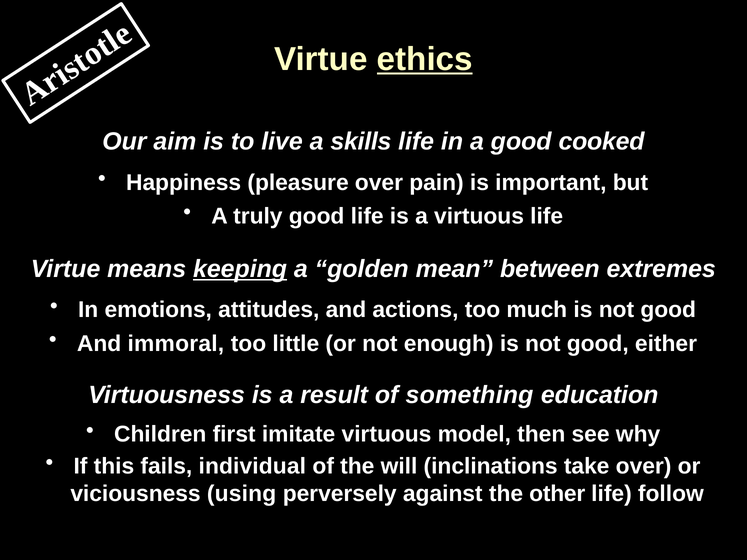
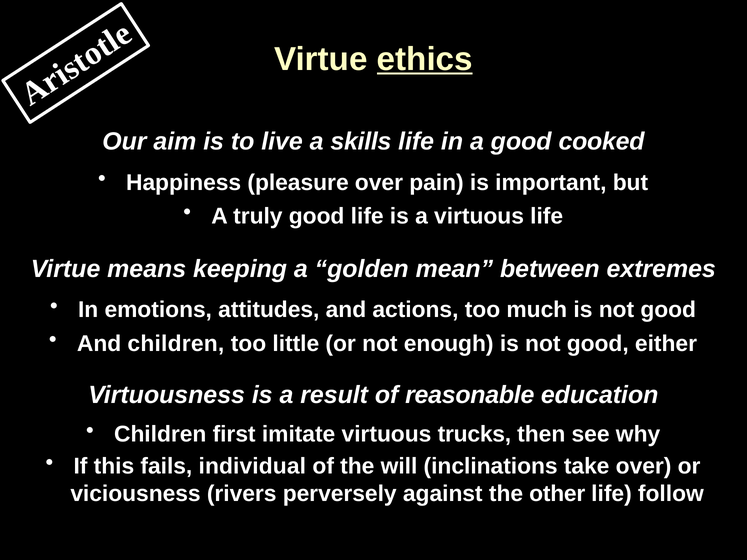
keeping underline: present -> none
And immoral: immoral -> children
something: something -> reasonable
model: model -> trucks
using: using -> rivers
